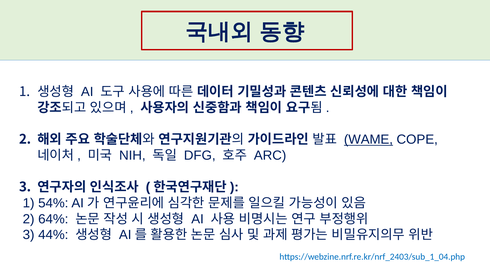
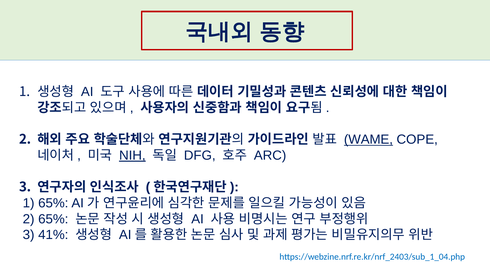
NIH underline: none -> present
1 54%: 54% -> 65%
2 64%: 64% -> 65%
44%: 44% -> 41%
